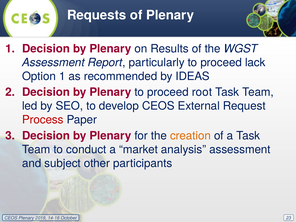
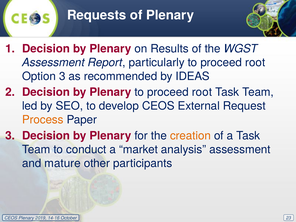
particularly to proceed lack: lack -> root
Option 1: 1 -> 3
Process colour: red -> orange
subject: subject -> mature
